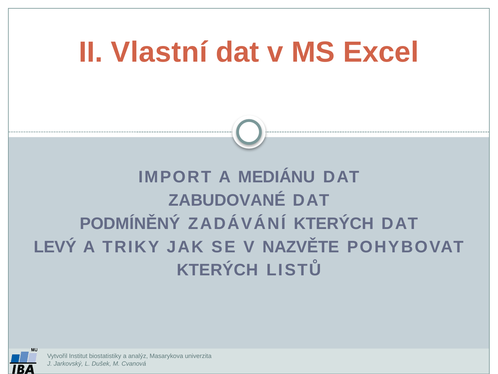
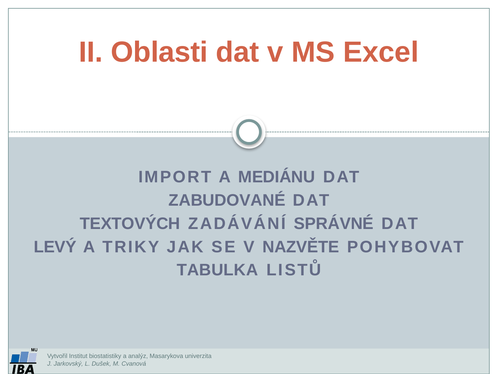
Vlastní: Vlastní -> Oblasti
PODMÍNĚNÝ: PODMÍNĚNÝ -> TEXTOVÝCH
ZADÁVÁNÍ KTERÝCH: KTERÝCH -> SPRÁVNÉ
KTERÝCH at (217, 270): KTERÝCH -> TABULKA
